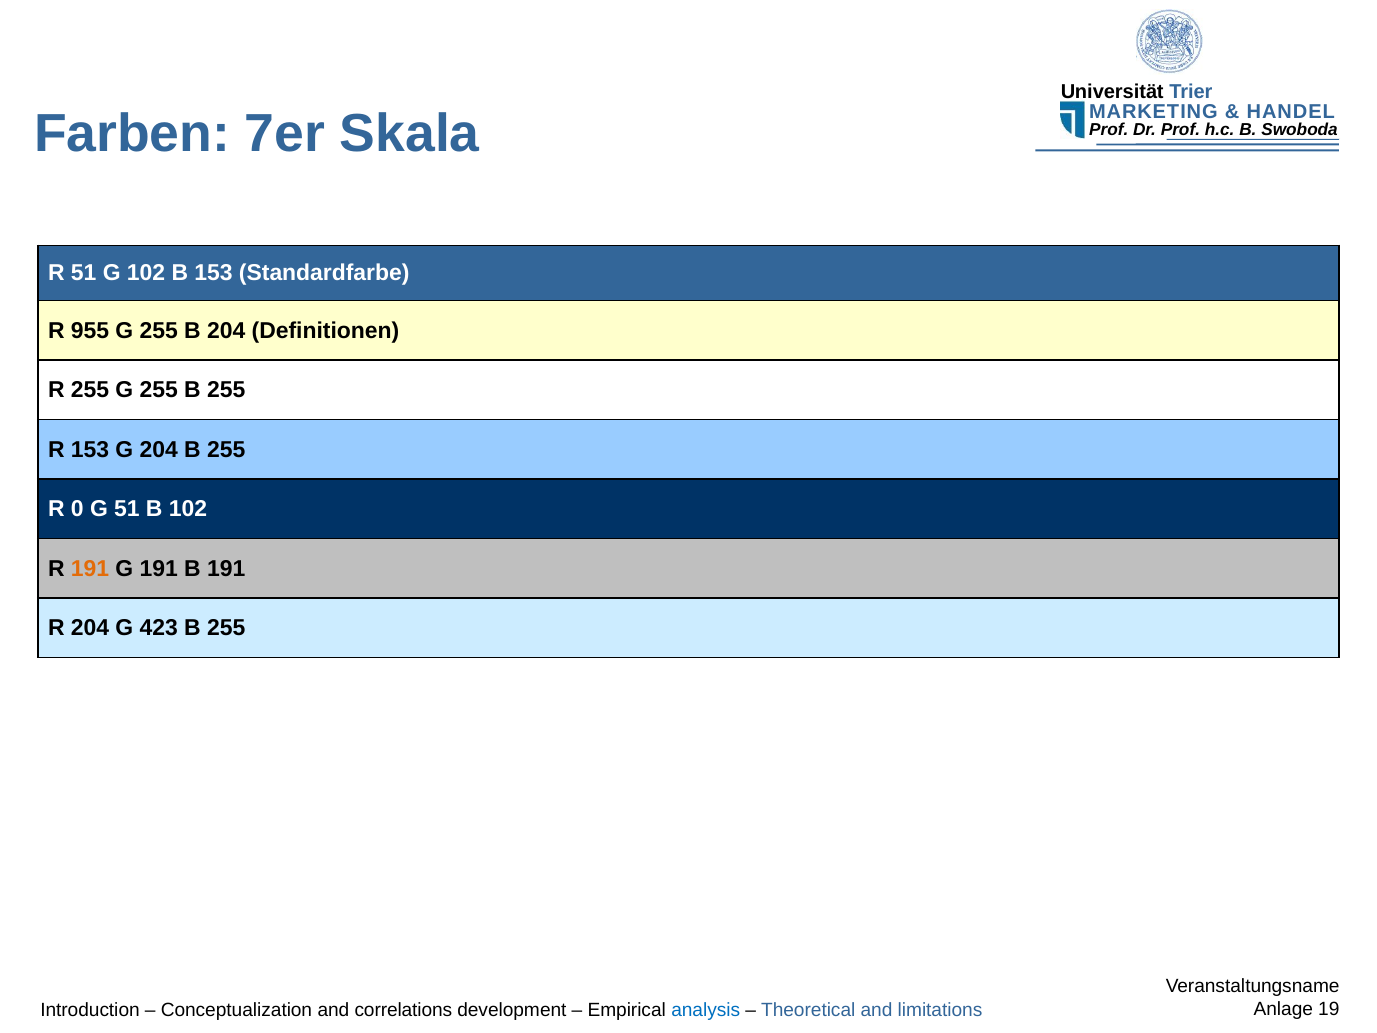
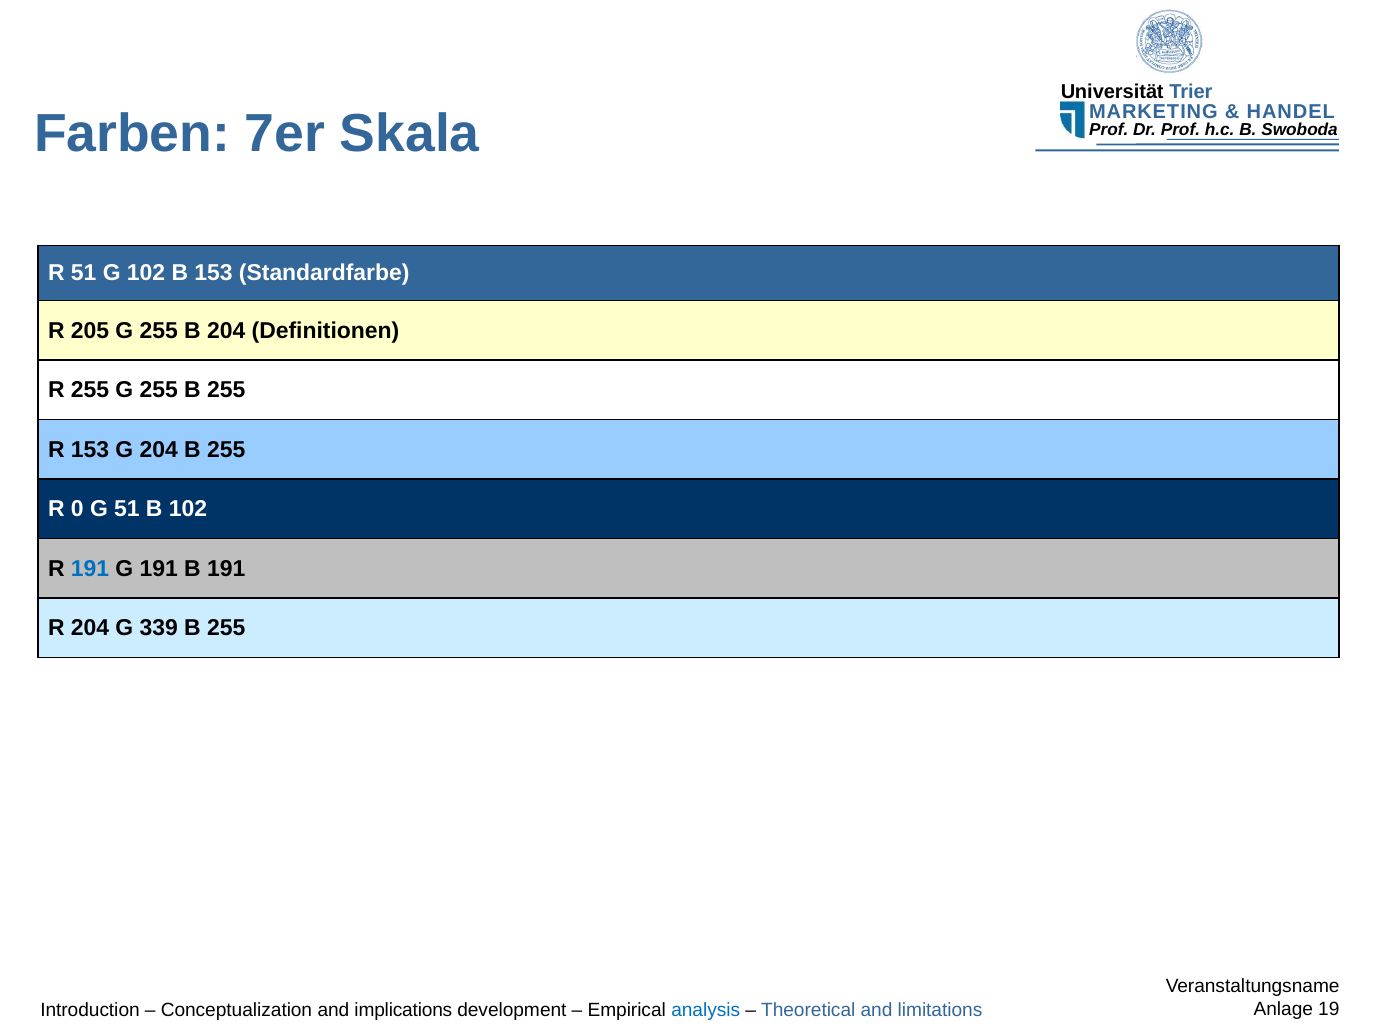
955: 955 -> 205
191 at (90, 569) colour: orange -> blue
423: 423 -> 339
correlations: correlations -> implications
